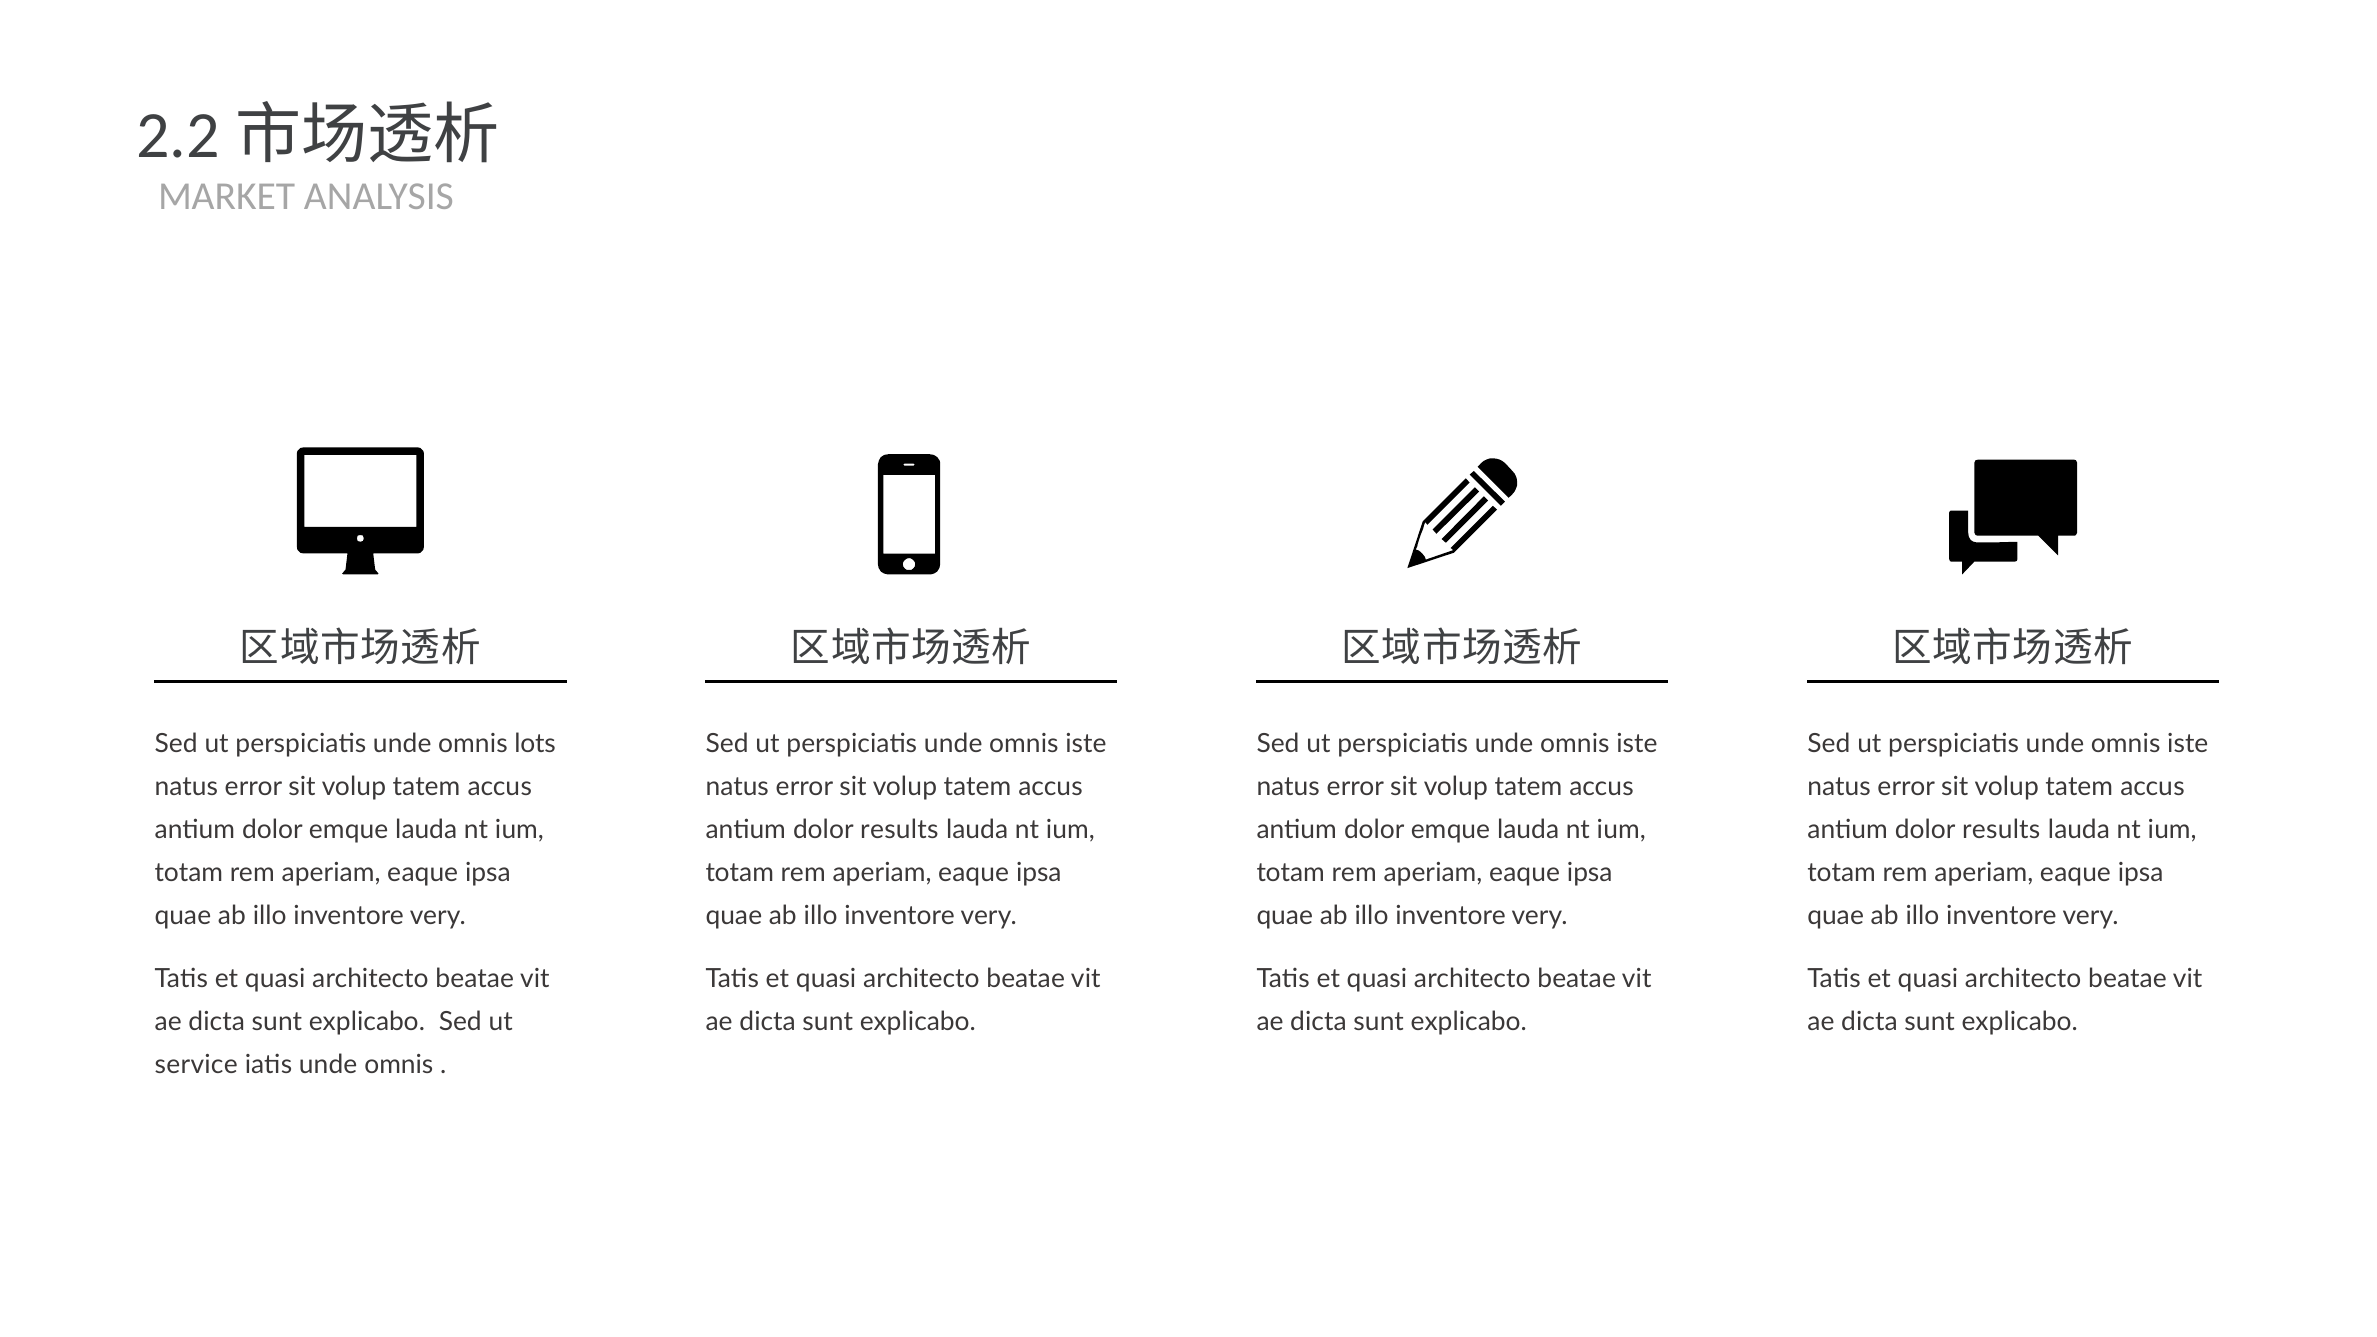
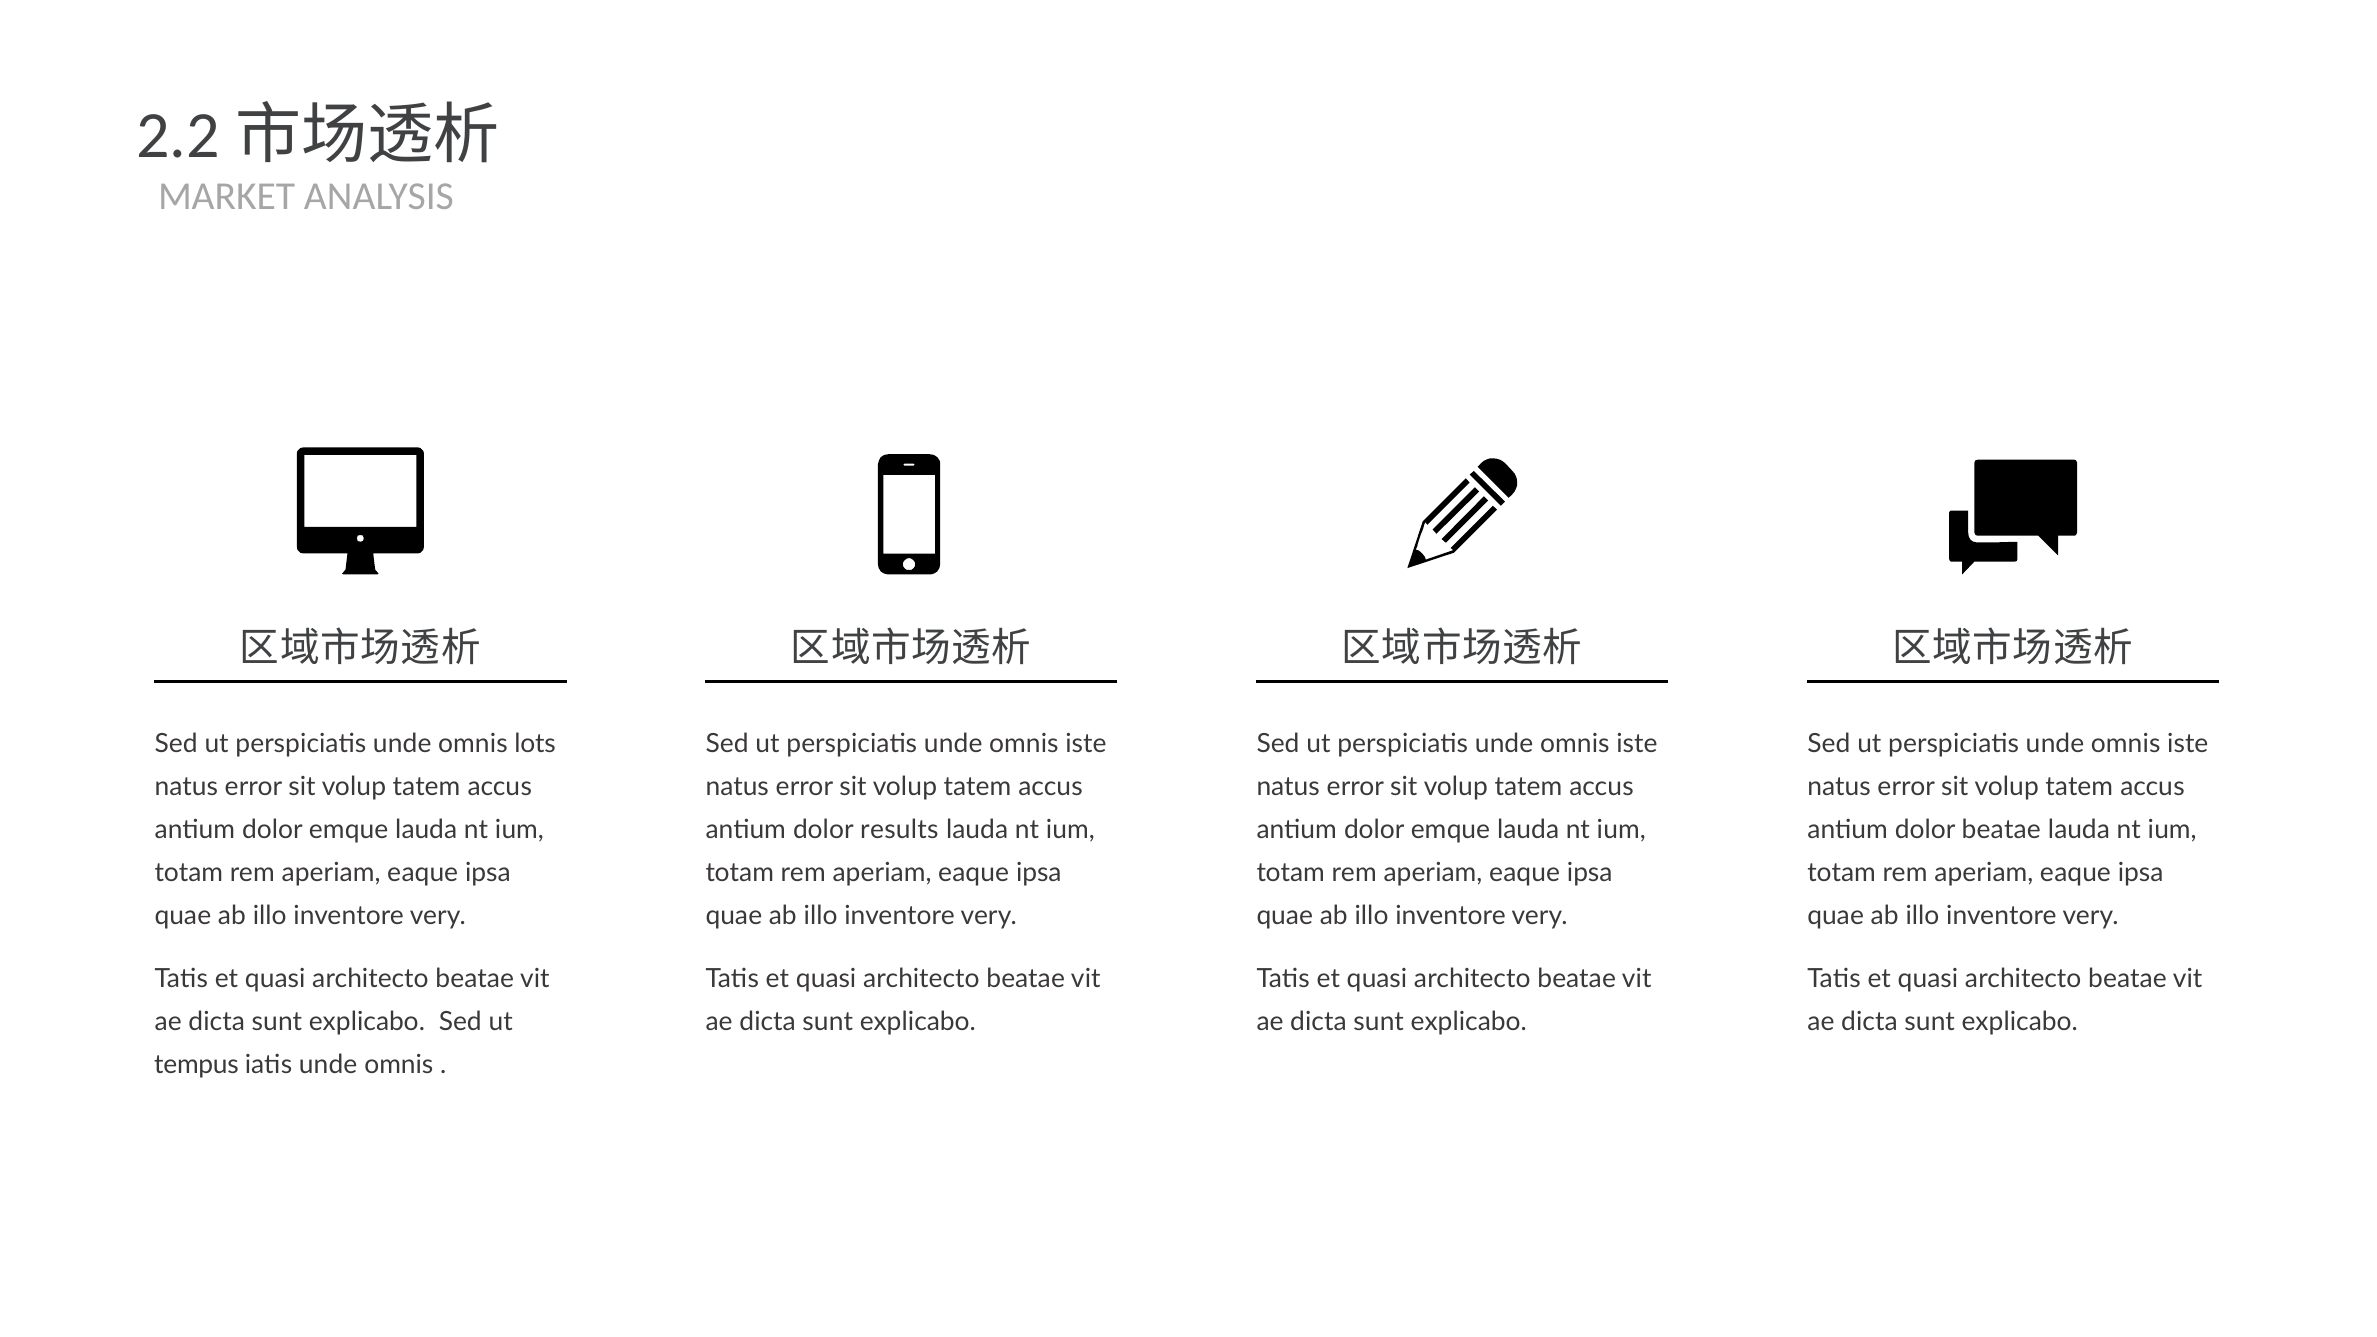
results at (2001, 830): results -> beatae
service: service -> tempus
